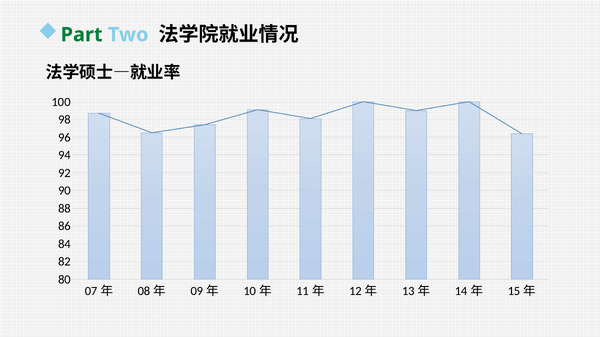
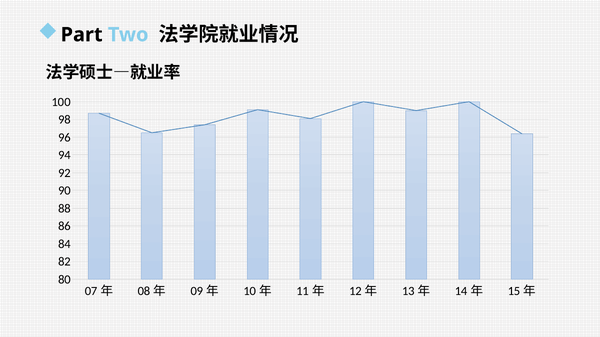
Part colour: green -> black
